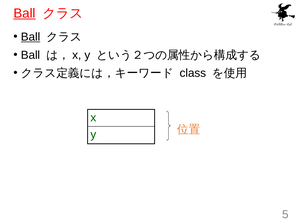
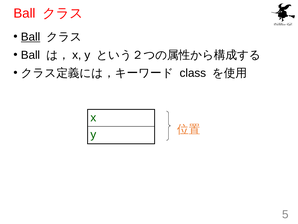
Ball at (24, 13) underline: present -> none
